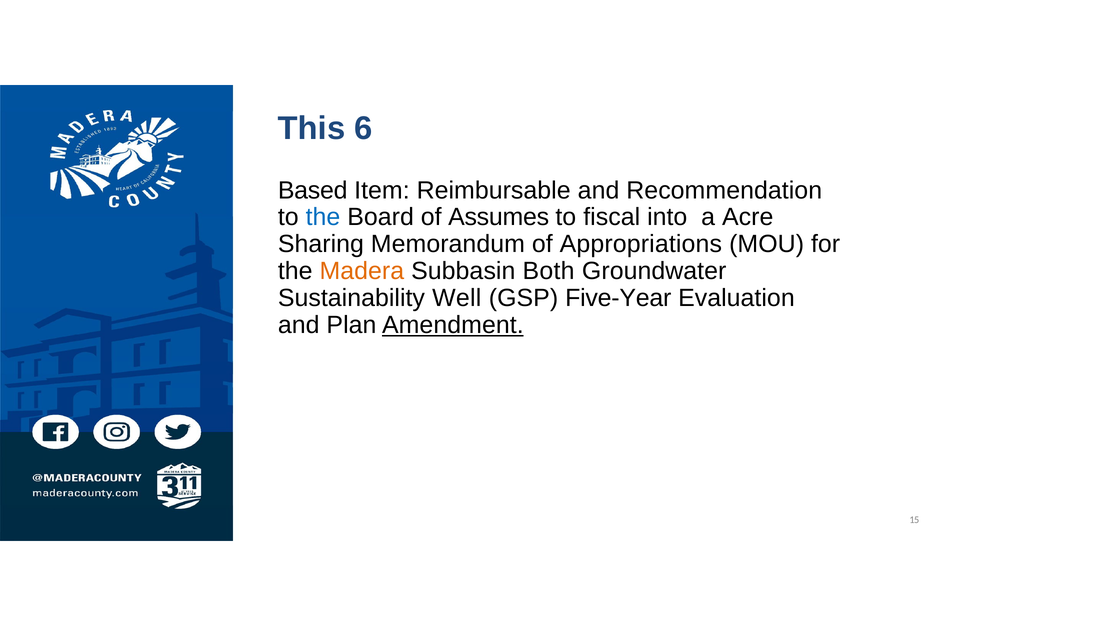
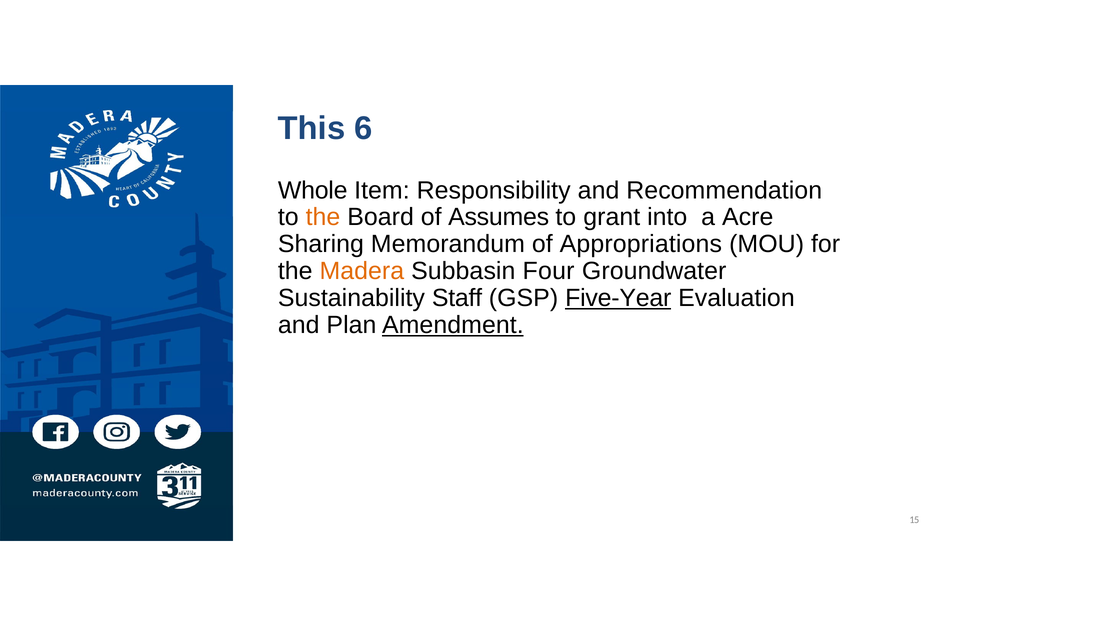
Based: Based -> Whole
Reimbursable: Reimbursable -> Responsibility
the at (323, 217) colour: blue -> orange
fiscal: fiscal -> grant
Both: Both -> Four
Well: Well -> Staff
Five-Year underline: none -> present
